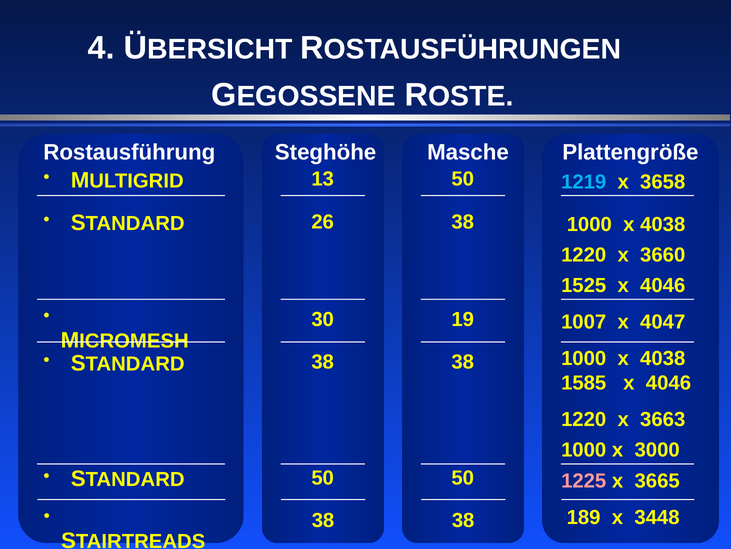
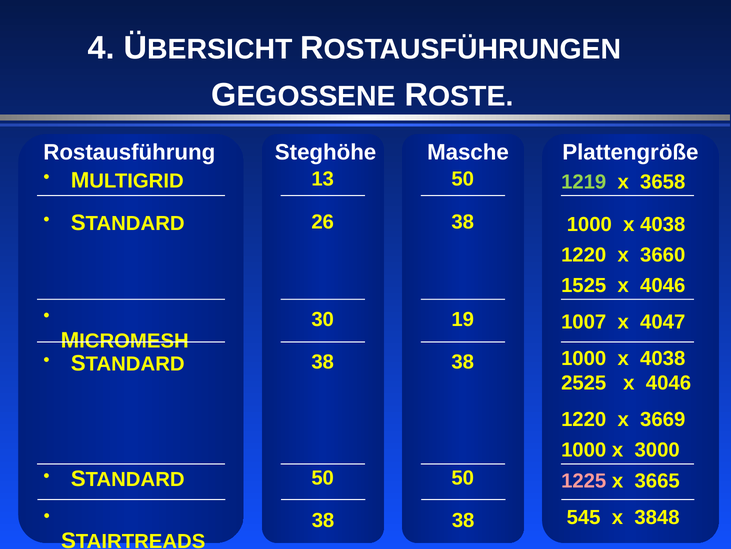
1219 colour: light blue -> light green
1585: 1585 -> 2525
3663: 3663 -> 3669
189: 189 -> 545
3448: 3448 -> 3848
